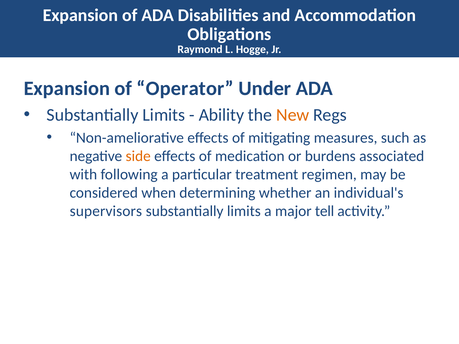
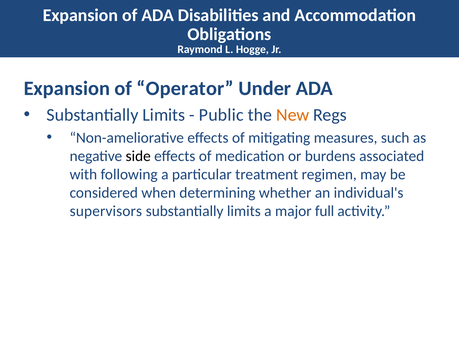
Ability: Ability -> Public
side colour: orange -> black
tell: tell -> full
